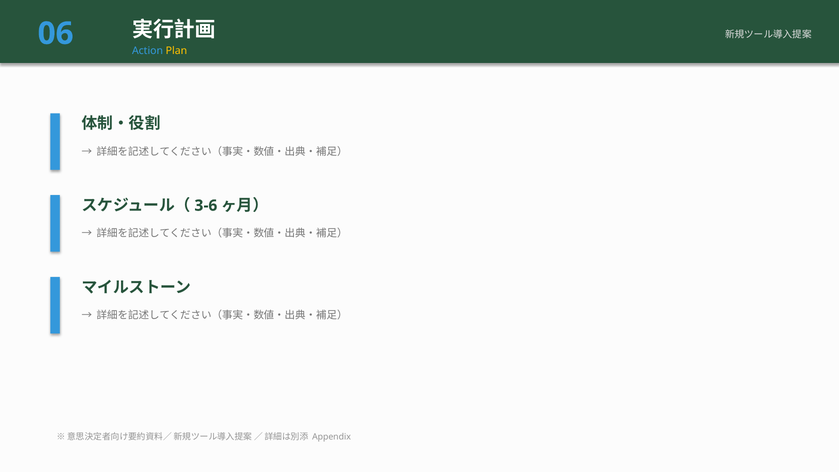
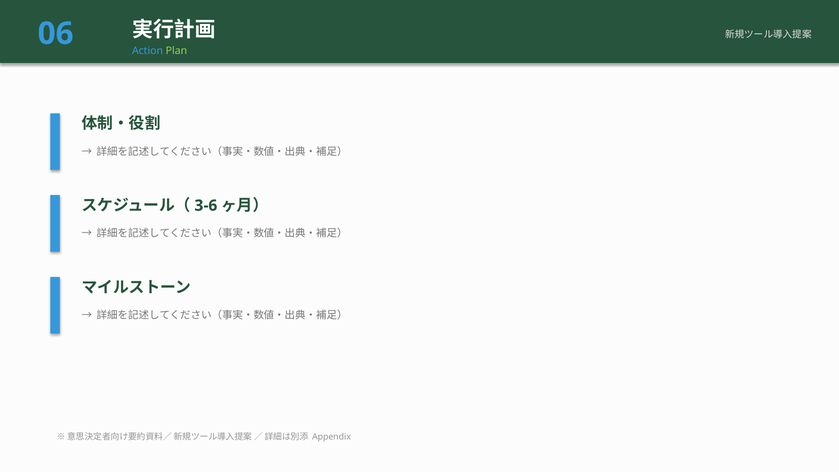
Plan colour: yellow -> light green
